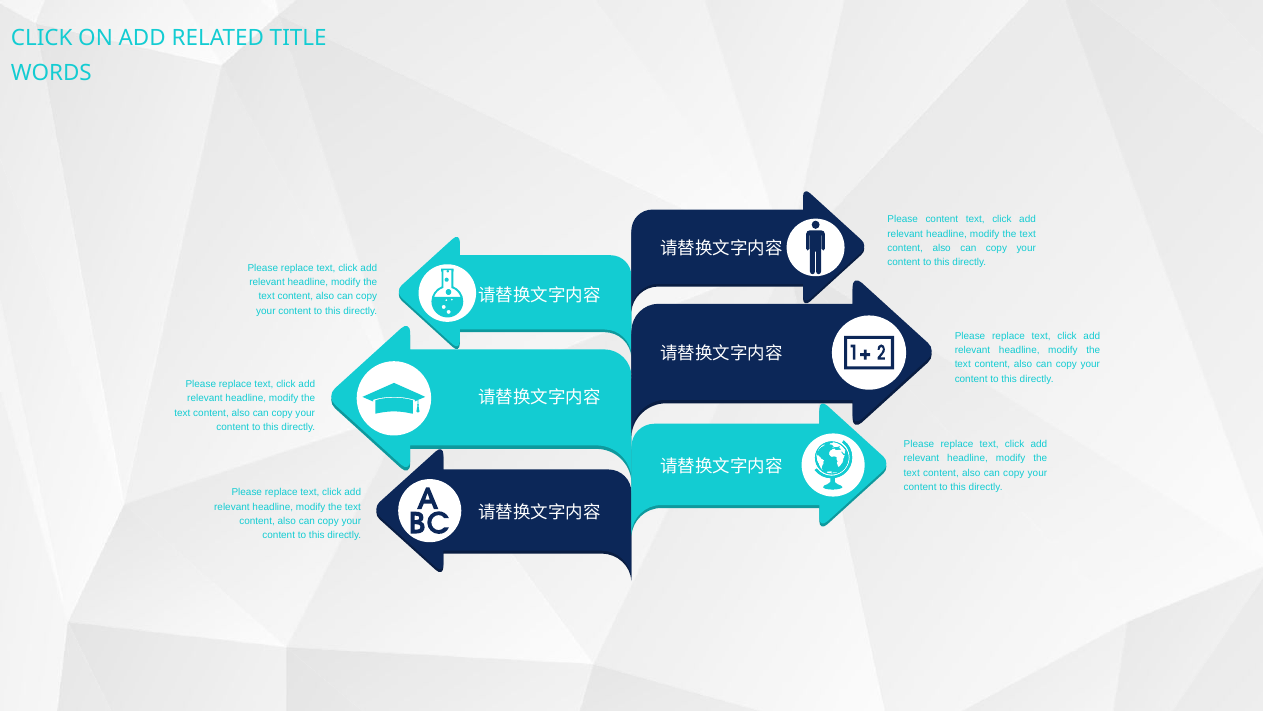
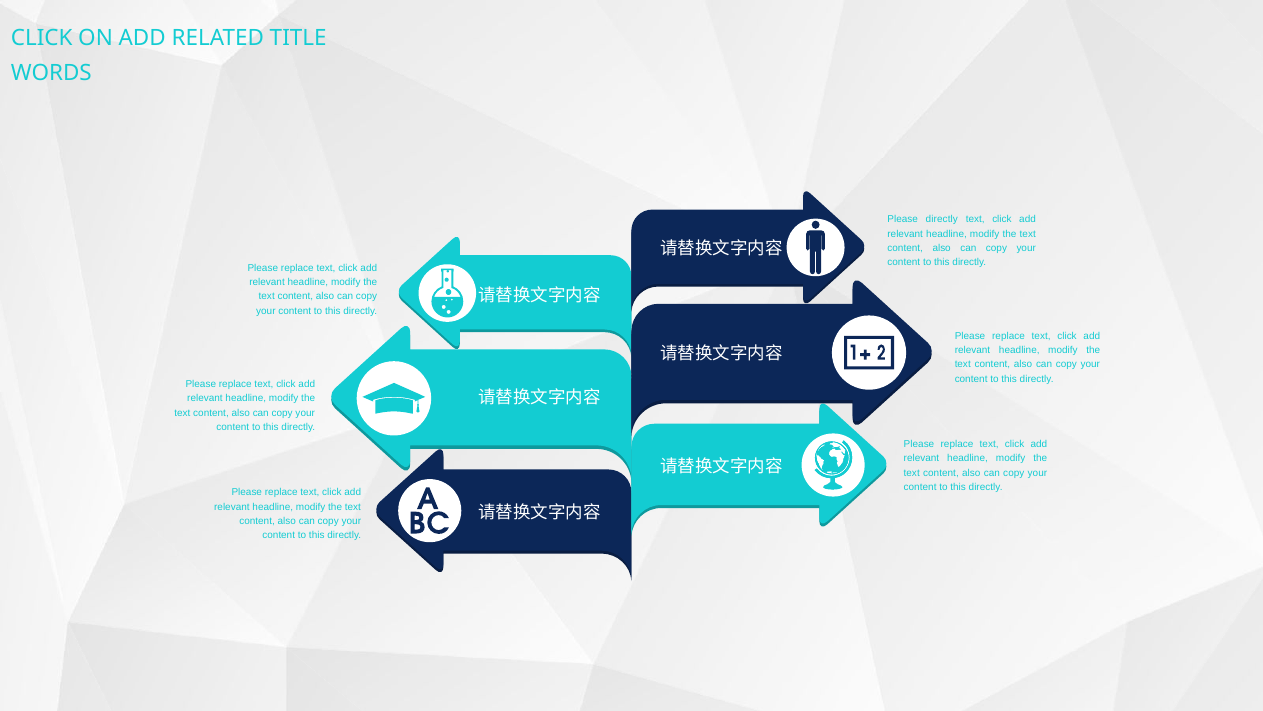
Please content: content -> directly
